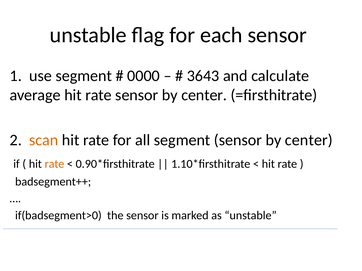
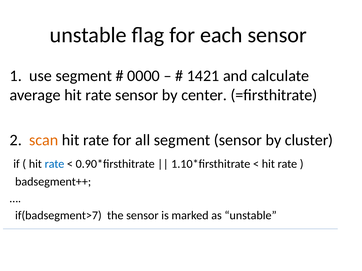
3643: 3643 -> 1421
segment sensor by center: center -> cluster
rate at (54, 164) colour: orange -> blue
if(badsegment>0: if(badsegment>0 -> if(badsegment>7
